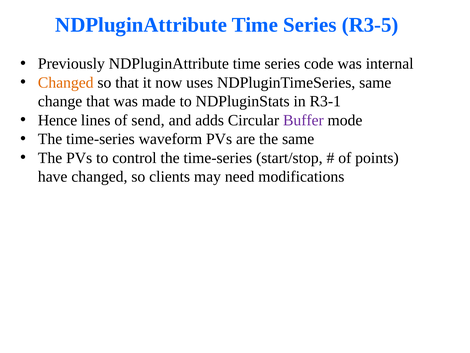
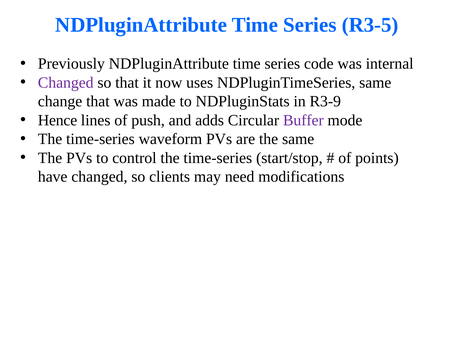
Changed at (66, 83) colour: orange -> purple
R3-1: R3-1 -> R3-9
send: send -> push
